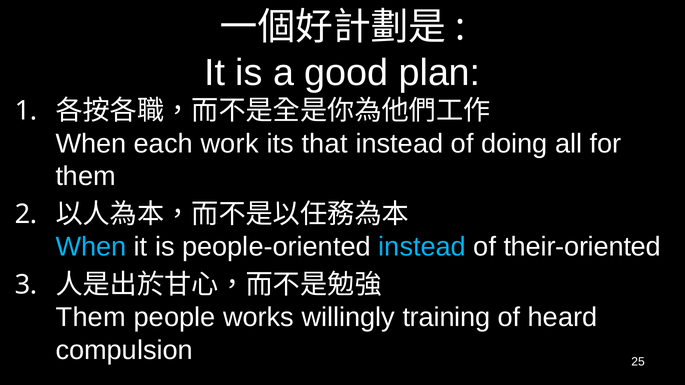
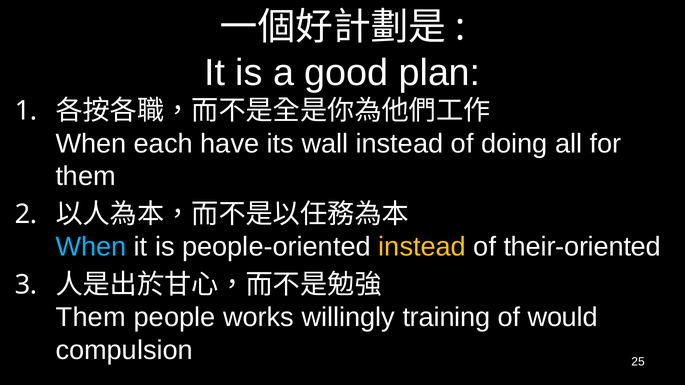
work: work -> have
that: that -> wall
instead at (422, 247) colour: light blue -> yellow
heard: heard -> would
